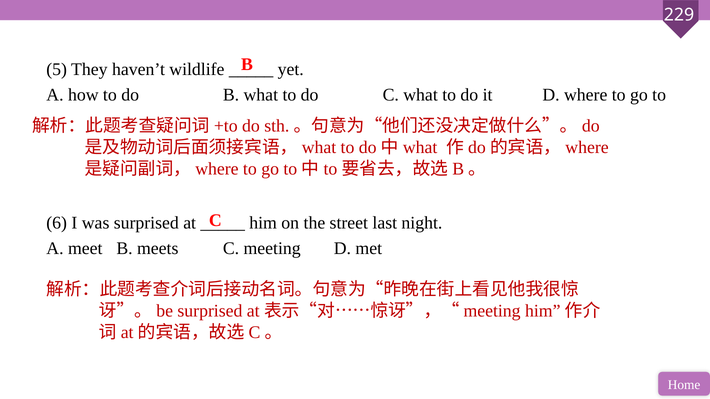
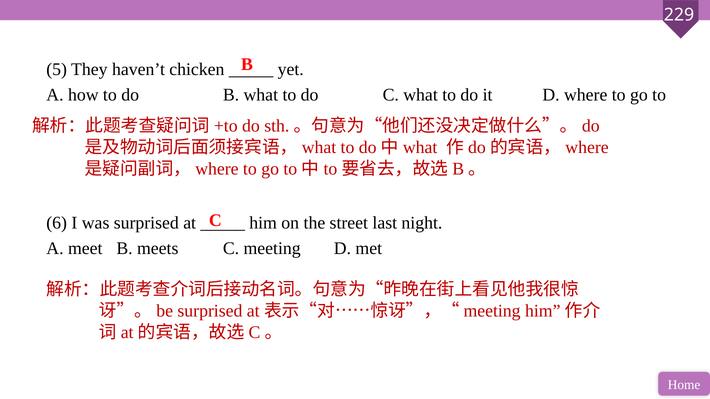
wildlife: wildlife -> chicken
